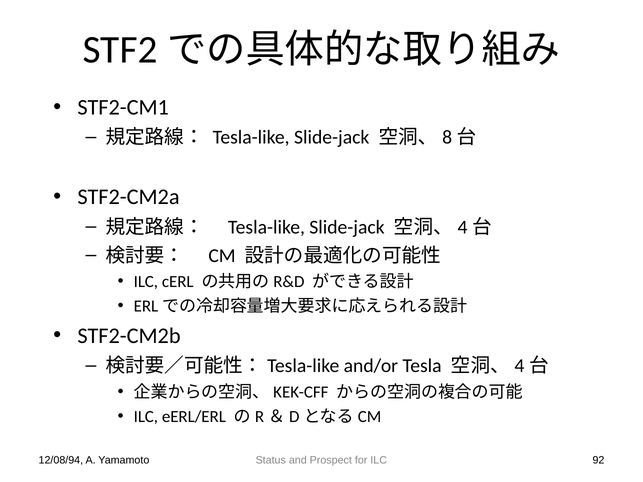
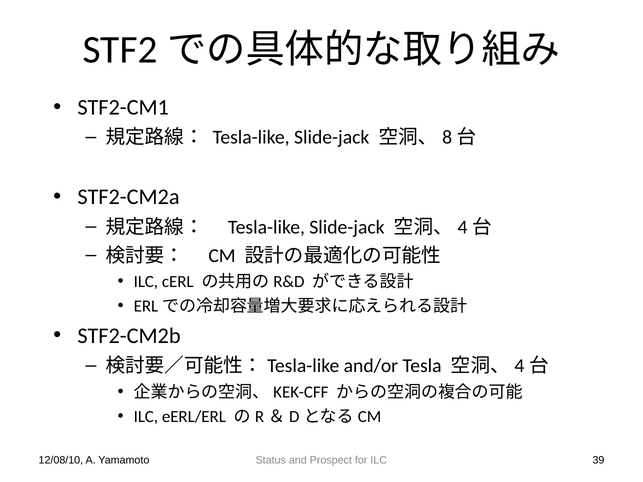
12/08/94: 12/08/94 -> 12/08/10
92: 92 -> 39
